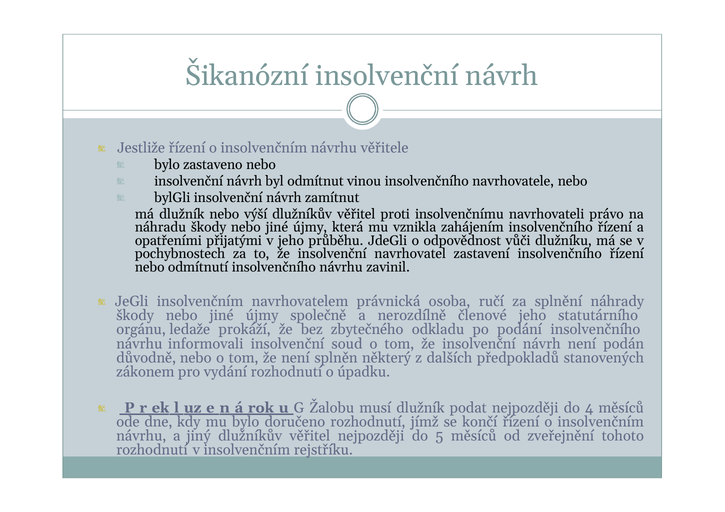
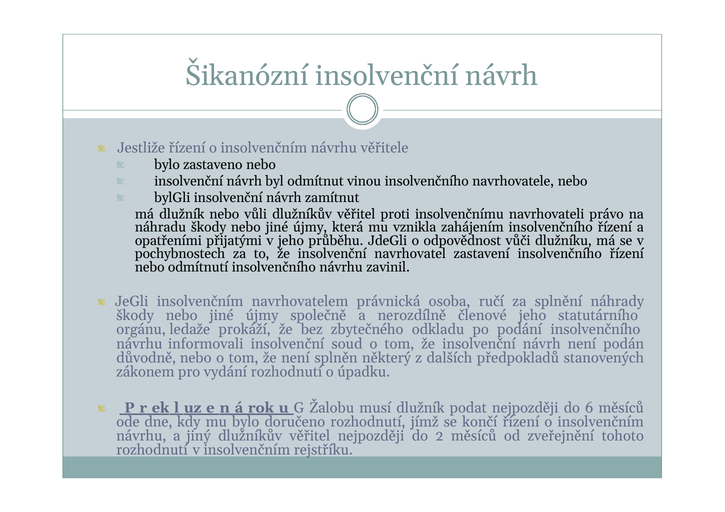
výší: výší -> vůli
4: 4 -> 6
5: 5 -> 2
